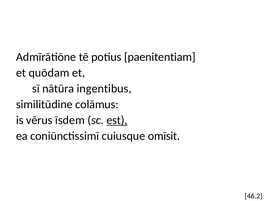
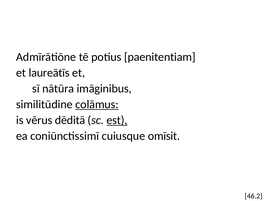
quōdam: quōdam -> laureātīs
ingentibus: ingentibus -> imāginibus
colāmus underline: none -> present
īsdem: īsdem -> dēditā
